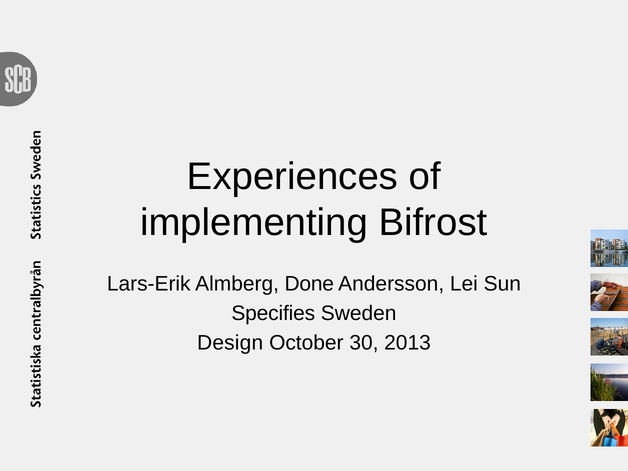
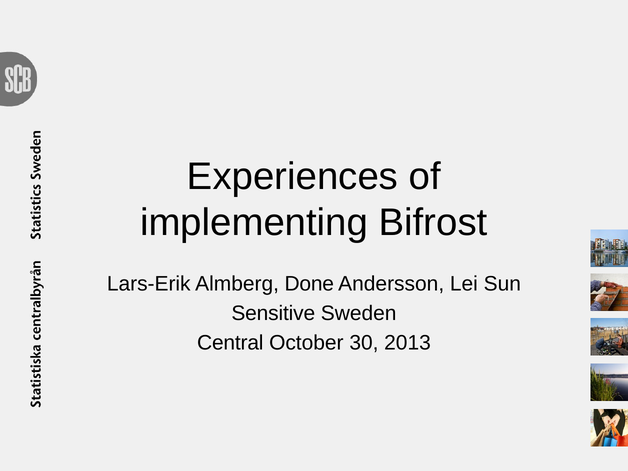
Specifies: Specifies -> Sensitive
Design: Design -> Central
